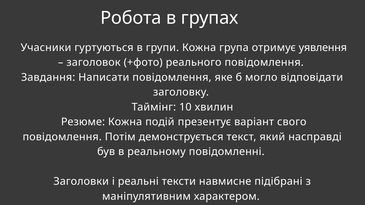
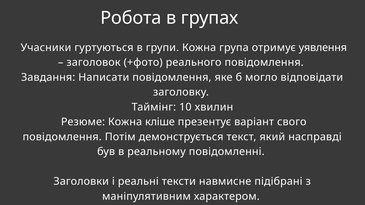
подій: подій -> кліше
